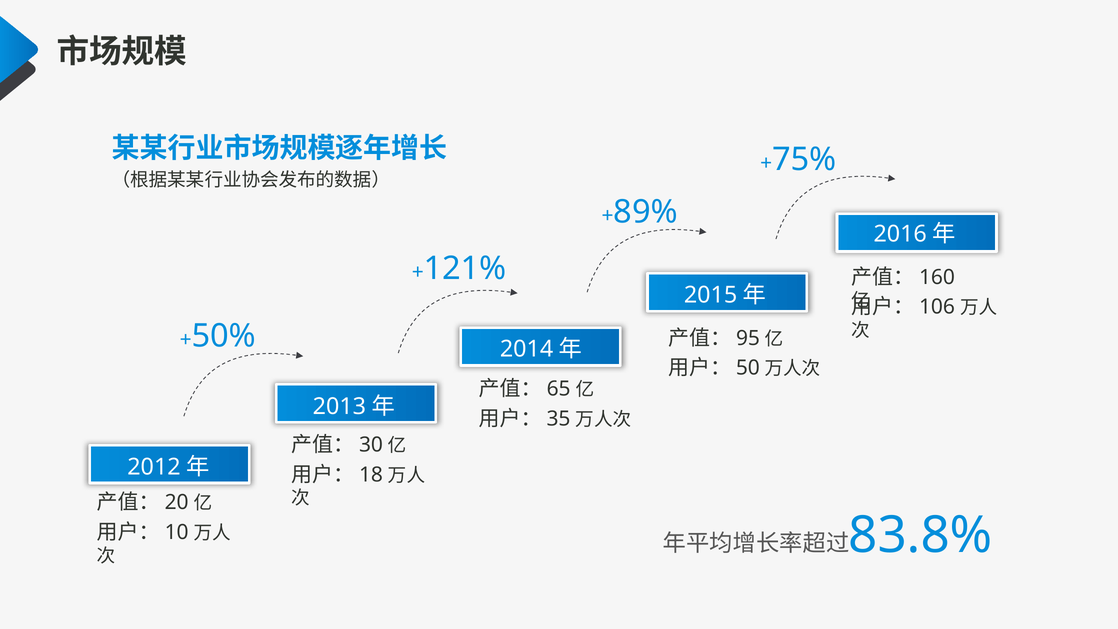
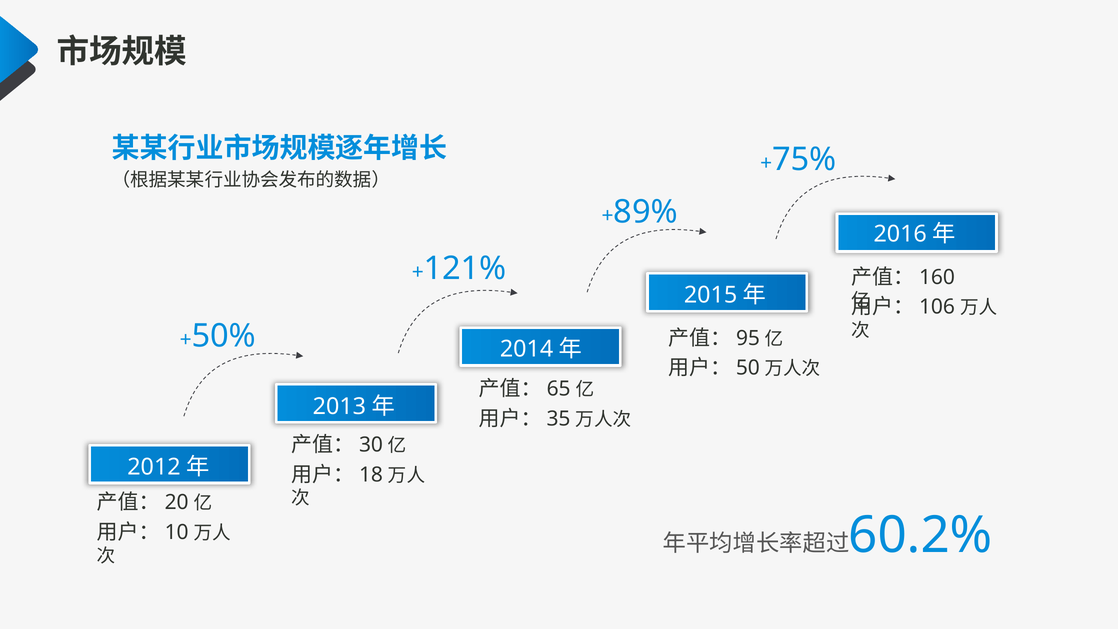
83.8%: 83.8% -> 60.2%
